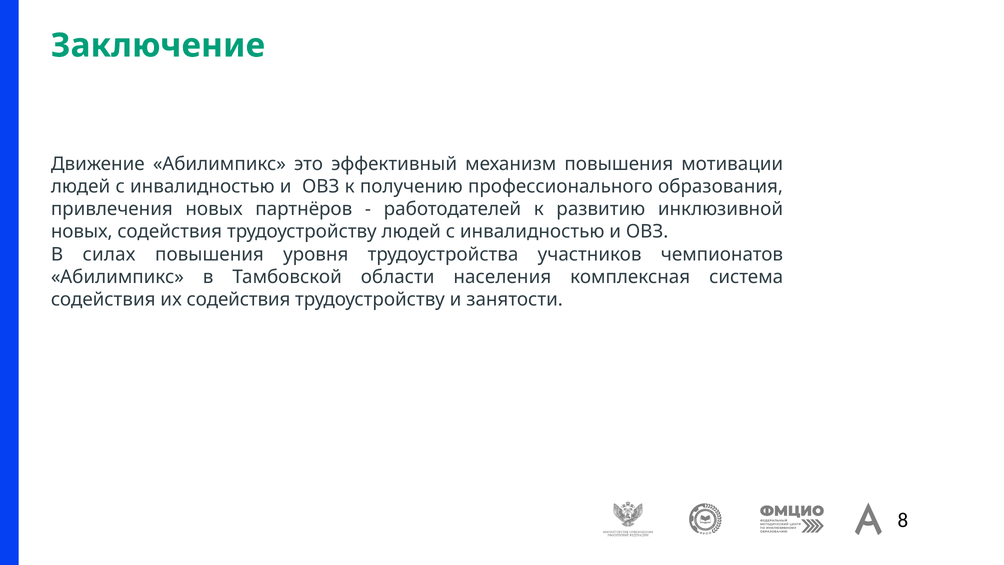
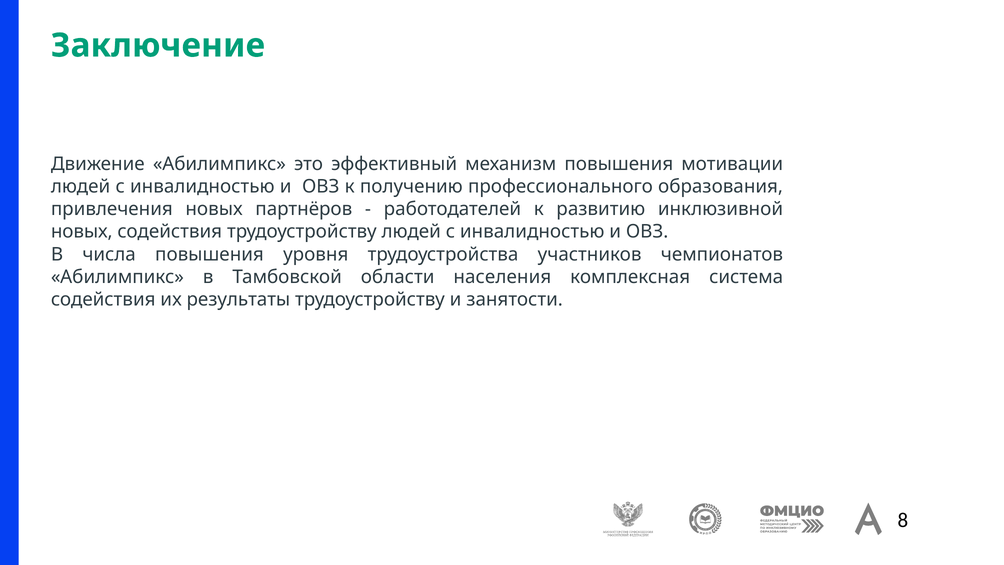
силах: силах -> числа
их содействия: содействия -> результаты
